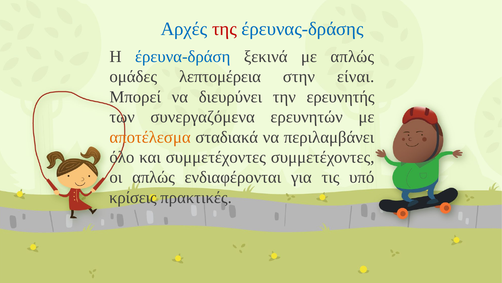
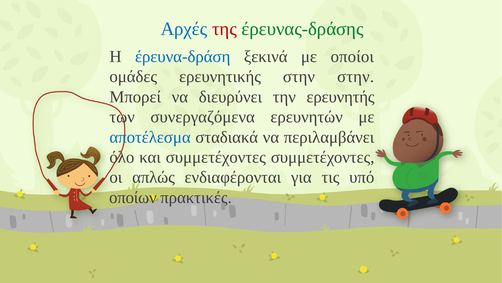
έρευνας-δράσης colour: blue -> green
με απλώς: απλώς -> οποίοι
λεπτομέρεια: λεπτομέρεια -> ερευνητικής
στην είναι: είναι -> στην
αποτέλεσμα colour: orange -> blue
κρίσεις: κρίσεις -> οποίων
